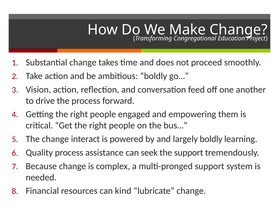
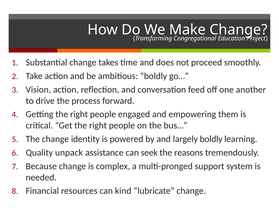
interact: interact -> identity
Quality process: process -> unpack
the support: support -> reasons
